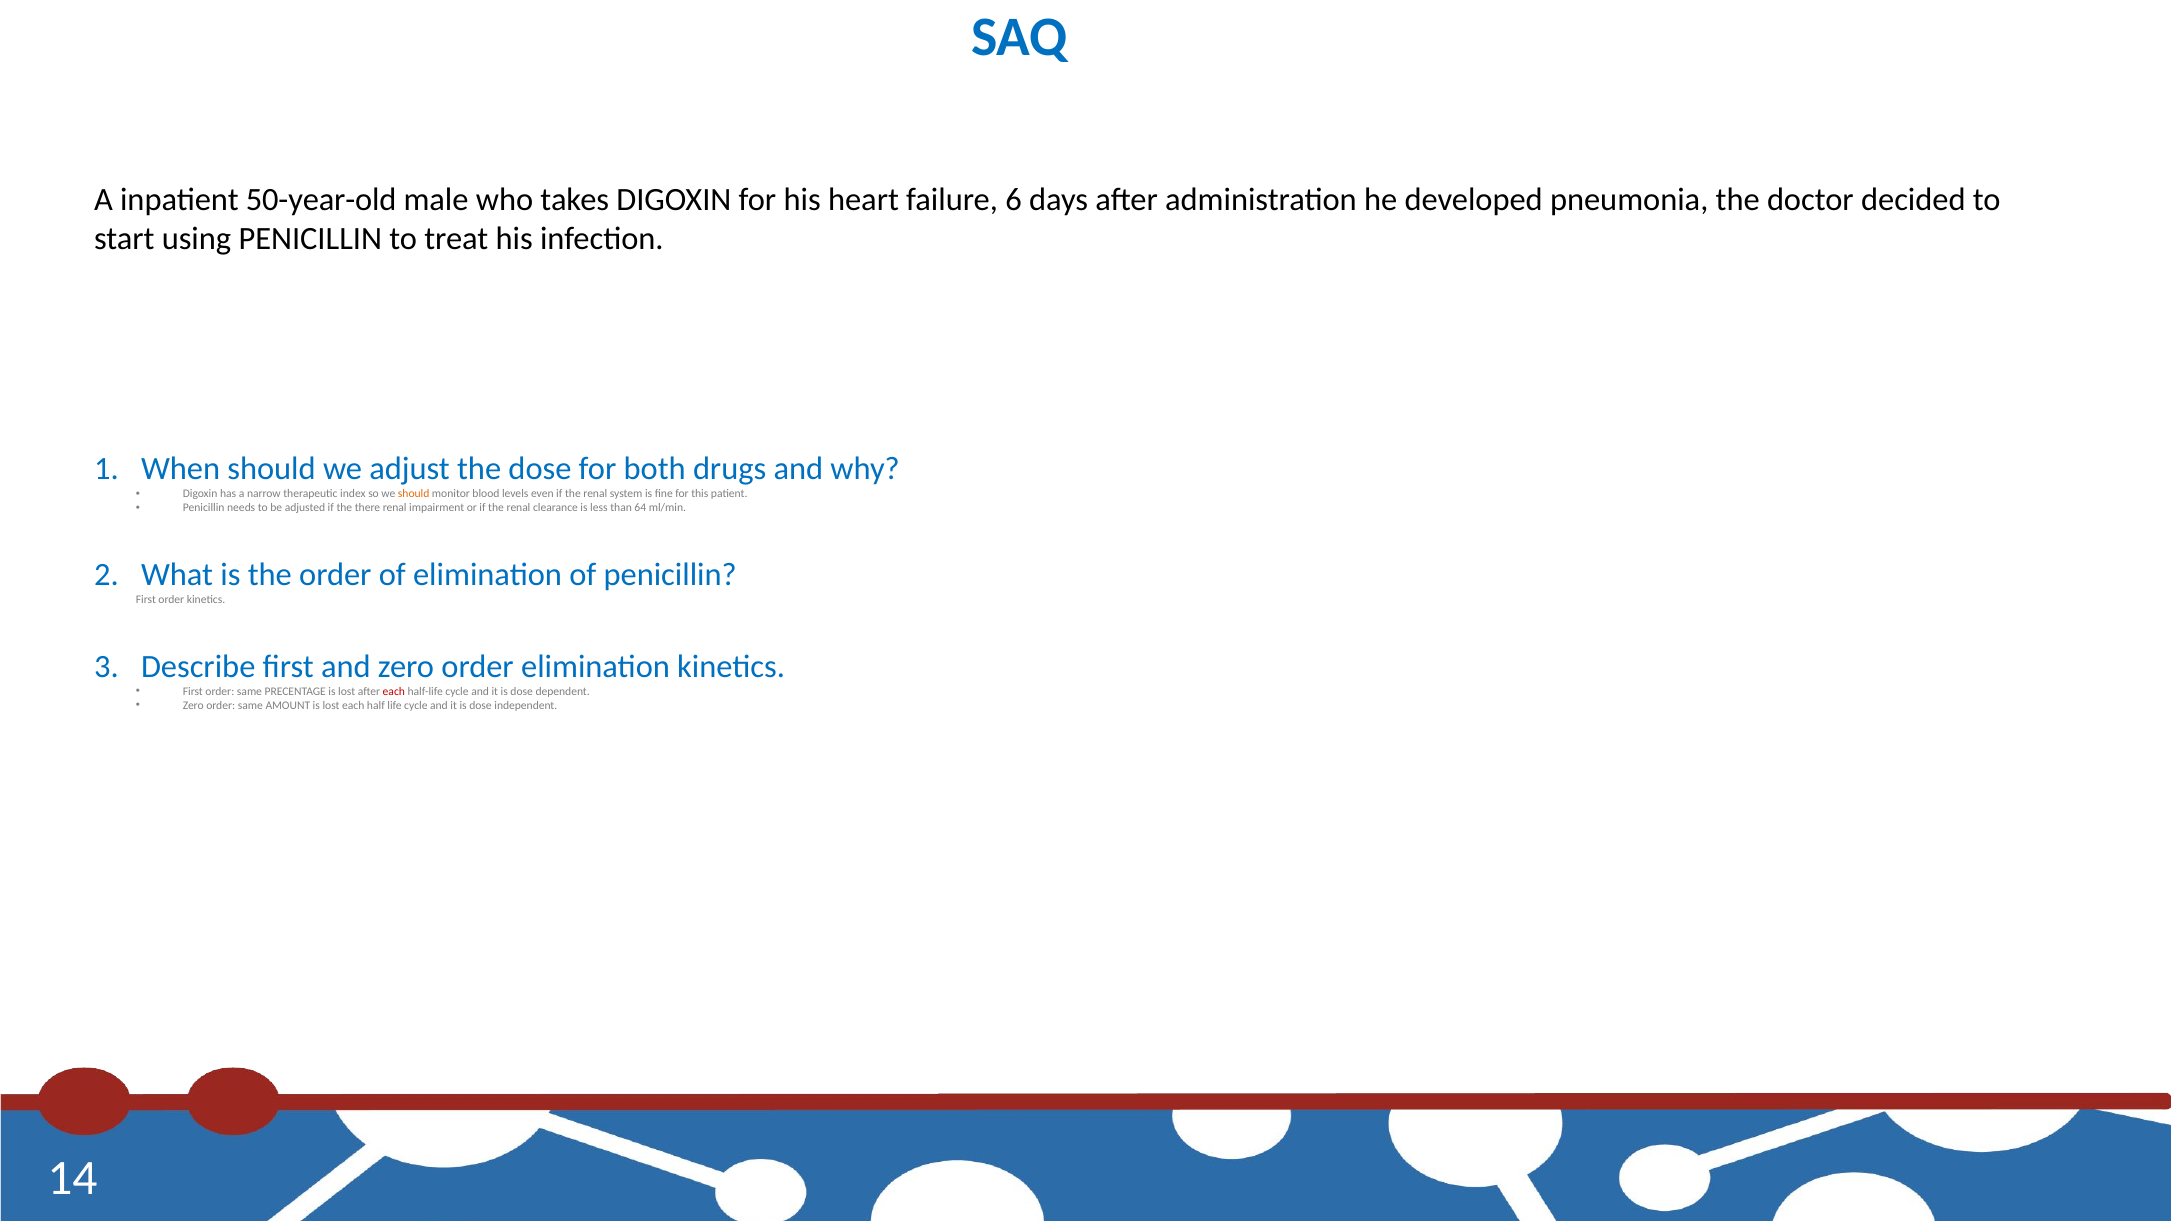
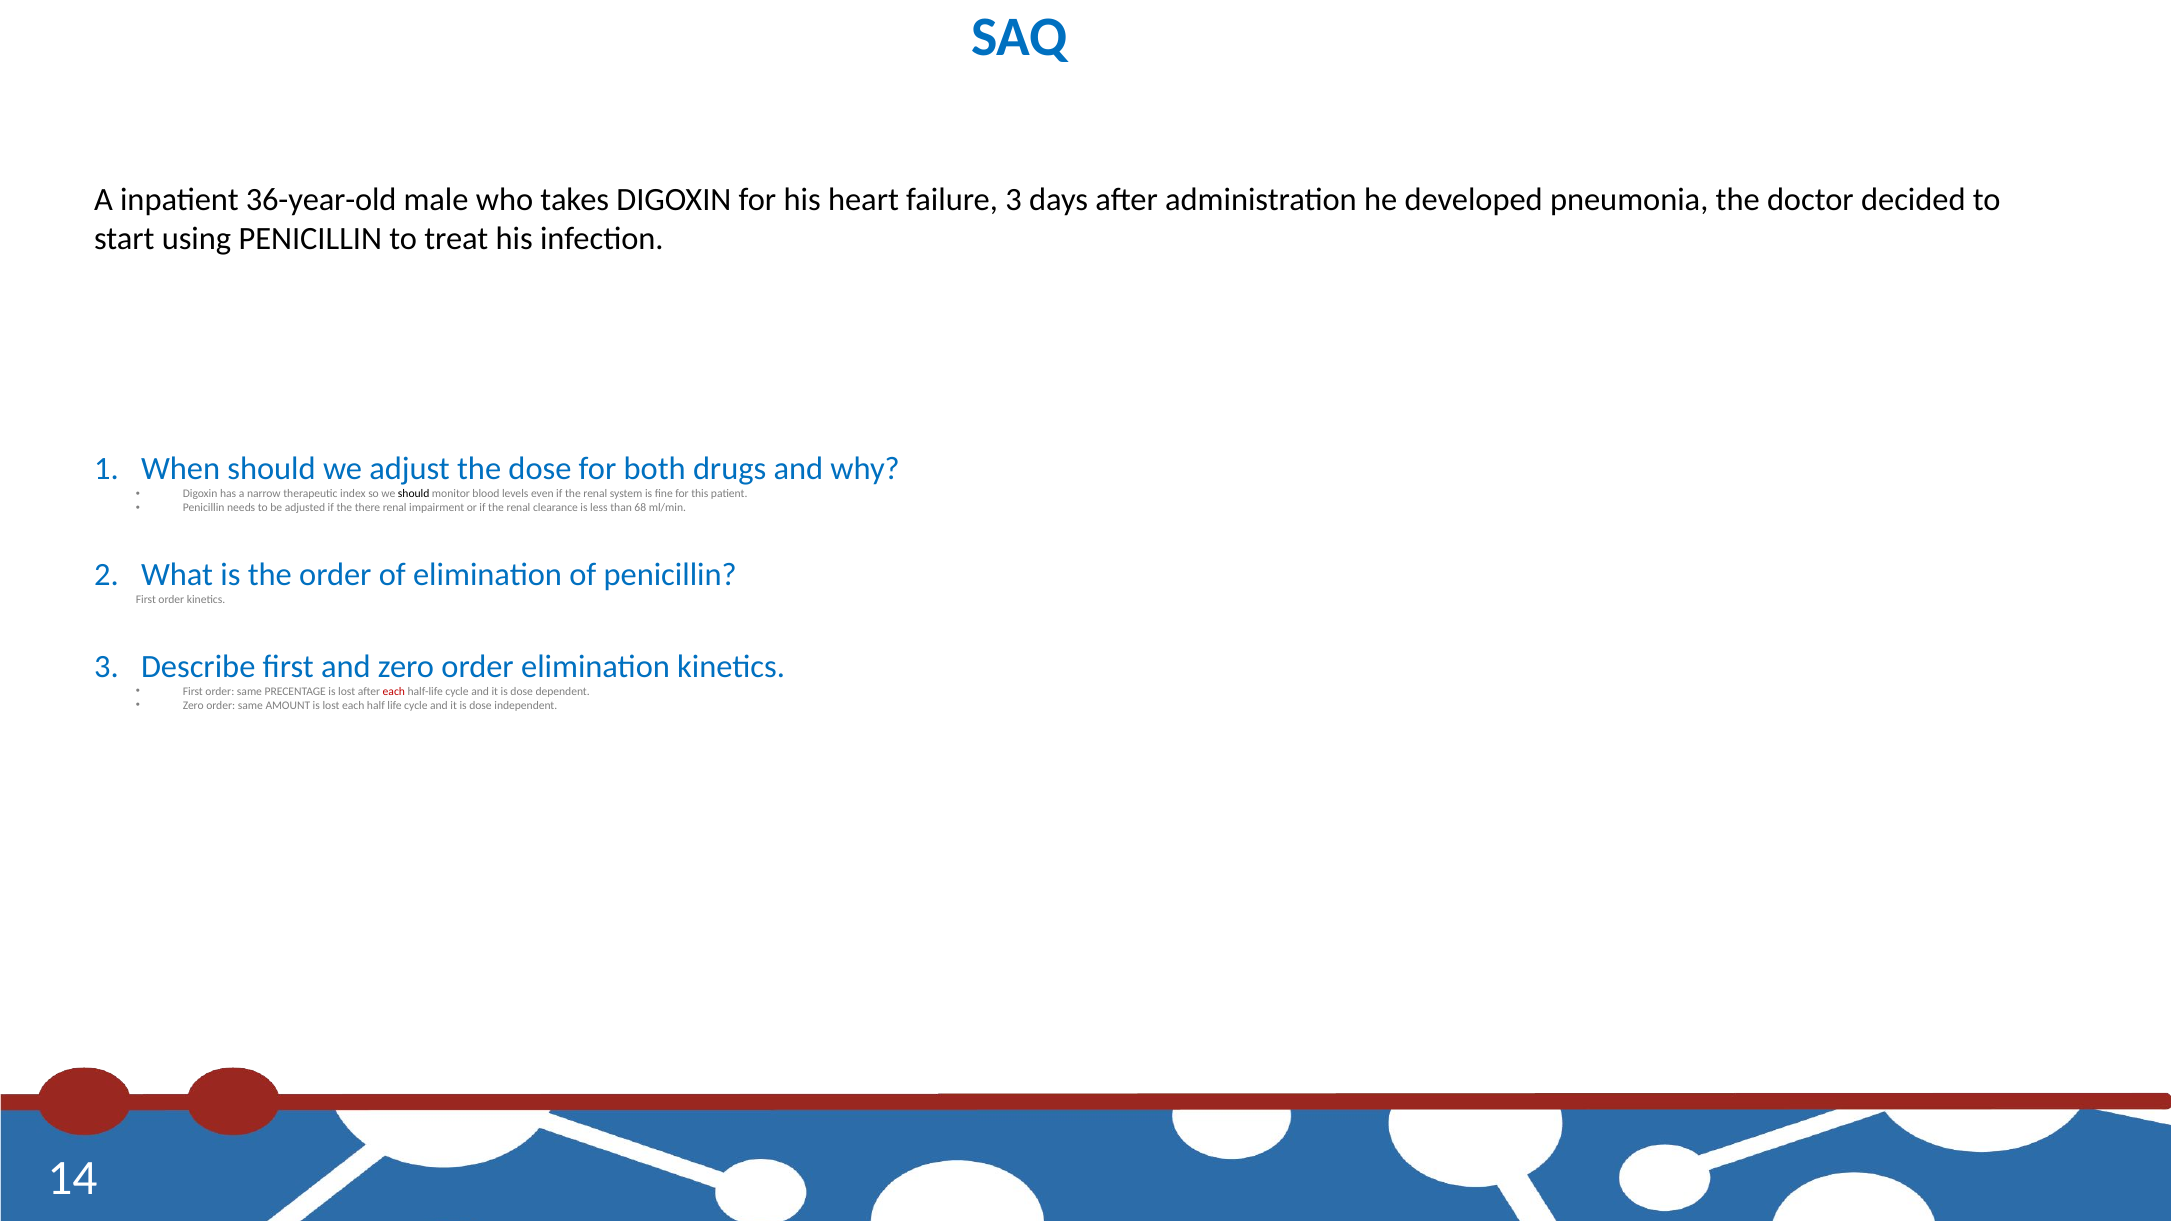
50-year-old: 50-year-old -> 36-year-old
failure 6: 6 -> 3
should at (414, 494) colour: orange -> black
64: 64 -> 68
